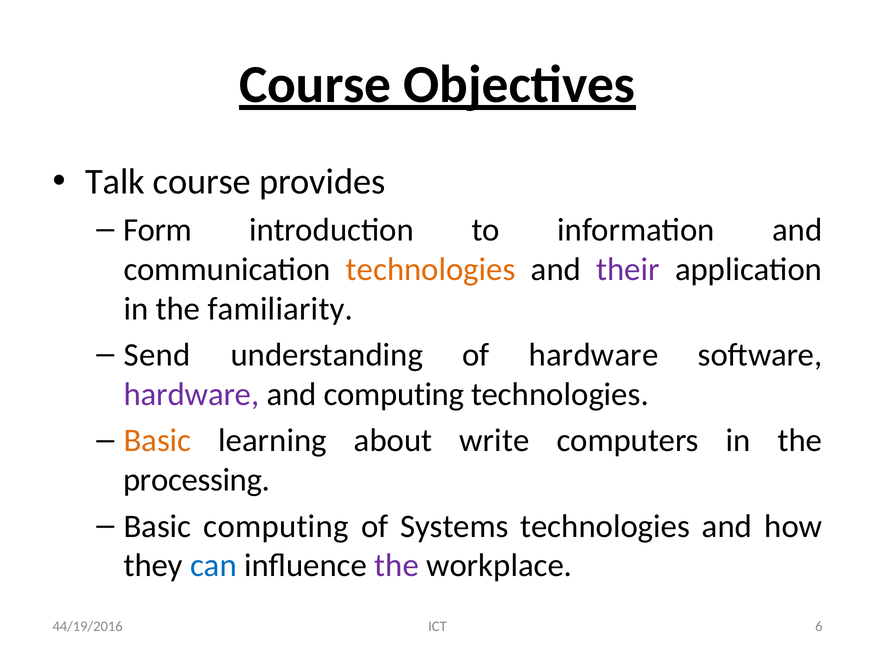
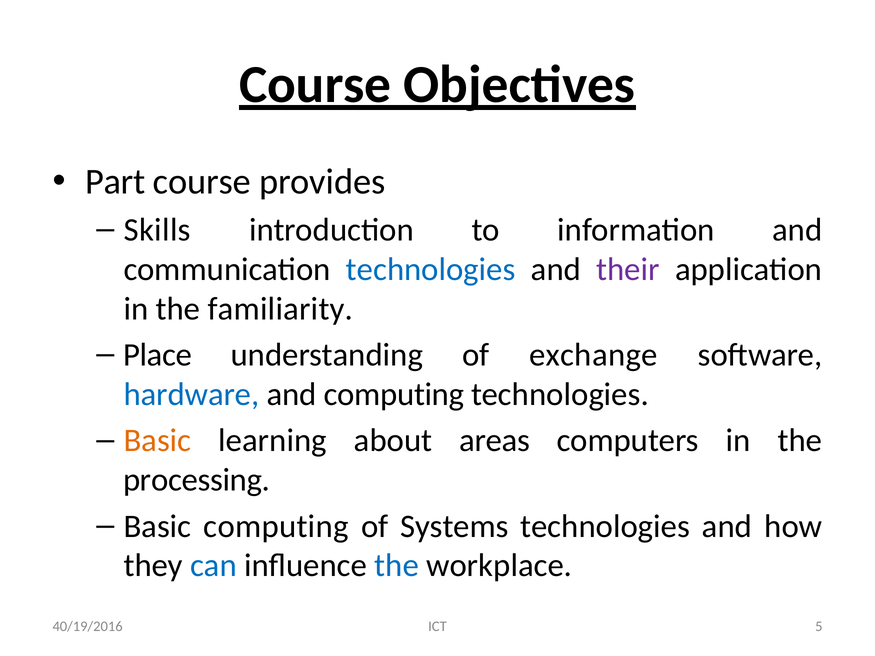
Talk: Talk -> Part
Form: Form -> Skills
technologies at (431, 269) colour: orange -> blue
Send: Send -> Place
of hardware: hardware -> exchange
hardware at (191, 395) colour: purple -> blue
write: write -> areas
the at (397, 566) colour: purple -> blue
6: 6 -> 5
44/19/2016: 44/19/2016 -> 40/19/2016
